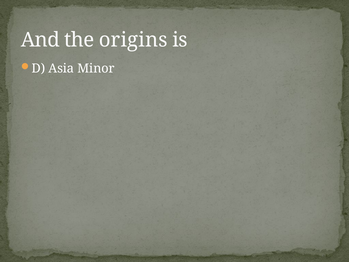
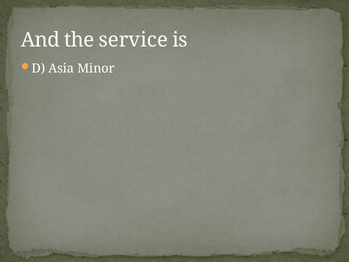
origins: origins -> service
